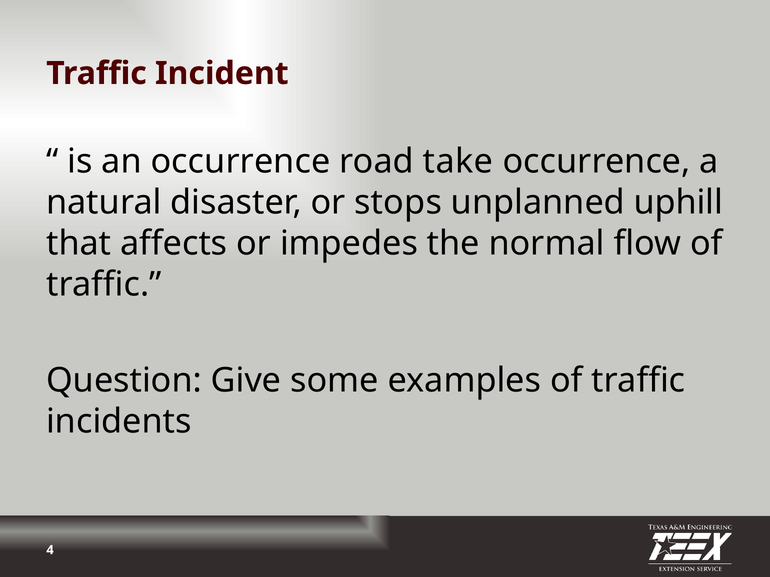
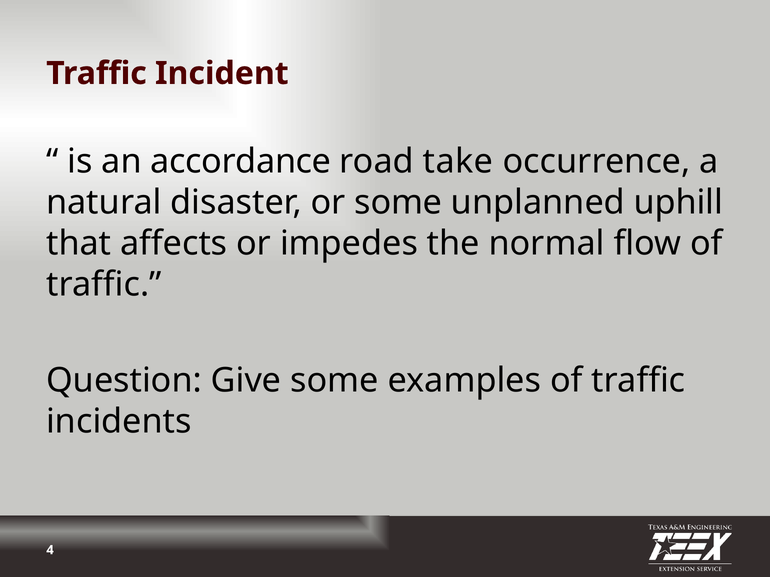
an occurrence: occurrence -> accordance
or stops: stops -> some
